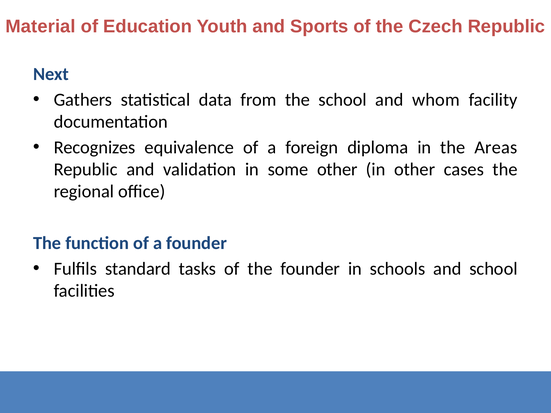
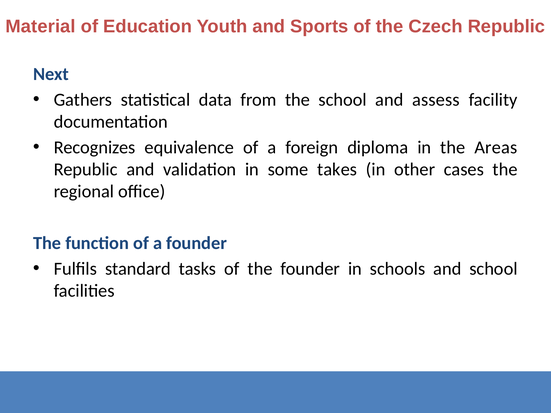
whom: whom -> assess
some other: other -> takes
